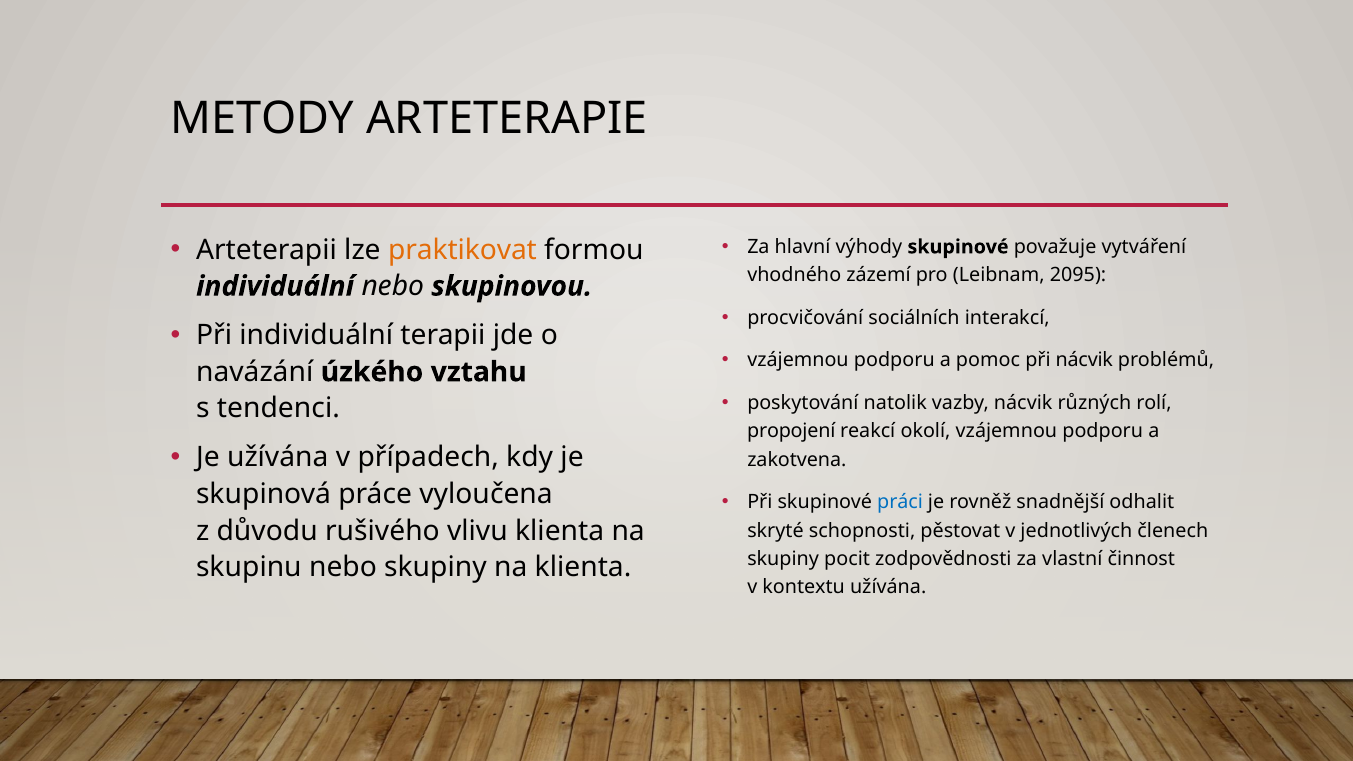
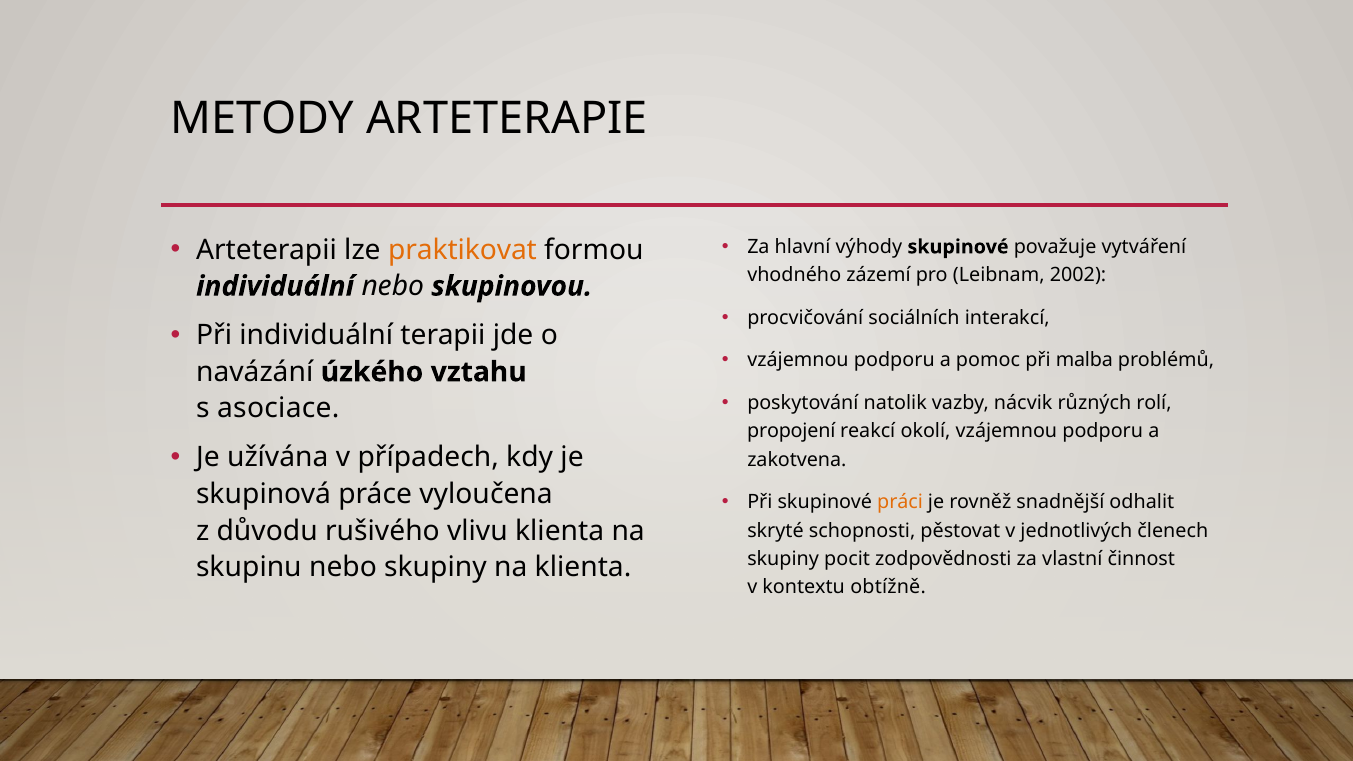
2095: 2095 -> 2002
při nácvik: nácvik -> malba
tendenci: tendenci -> asociace
práci colour: blue -> orange
kontextu užívána: užívána -> obtížně
